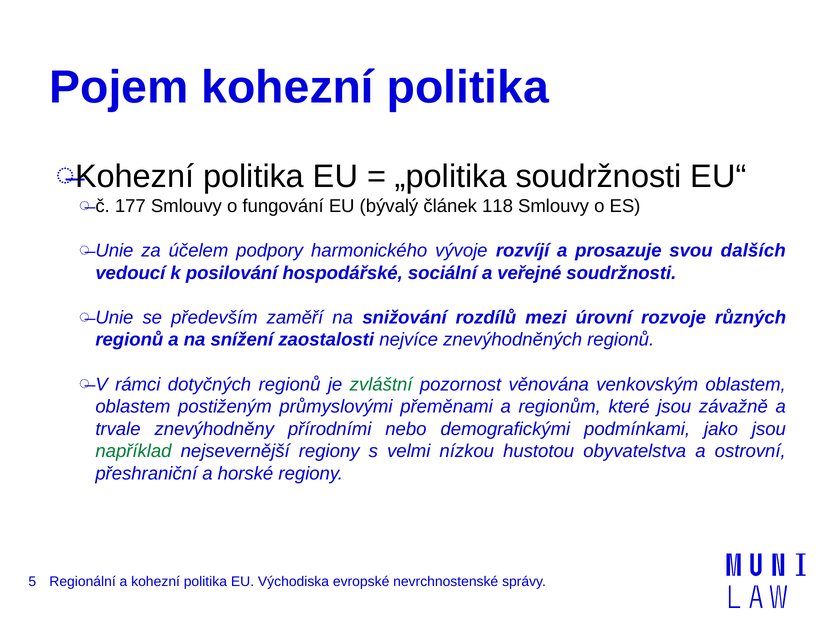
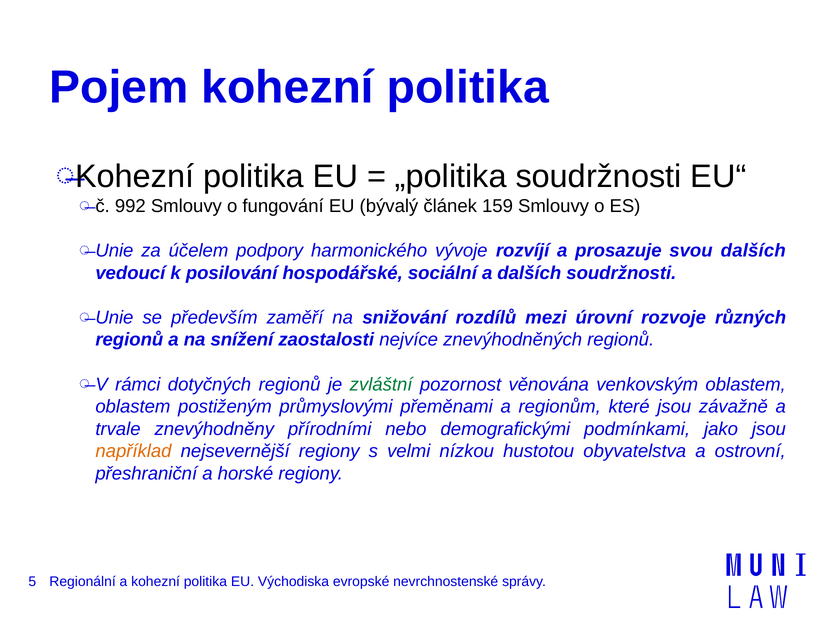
177: 177 -> 992
118: 118 -> 159
a veřejné: veřejné -> dalších
například colour: green -> orange
